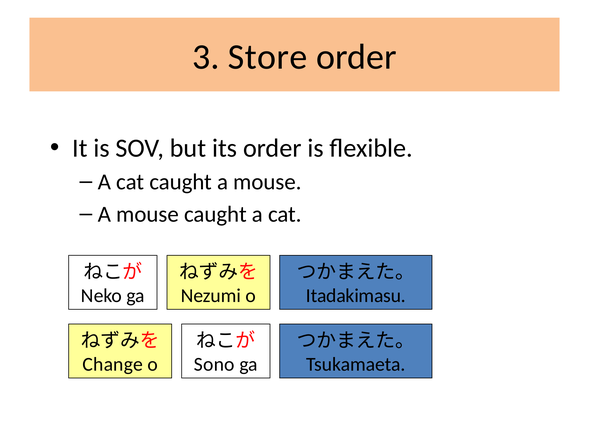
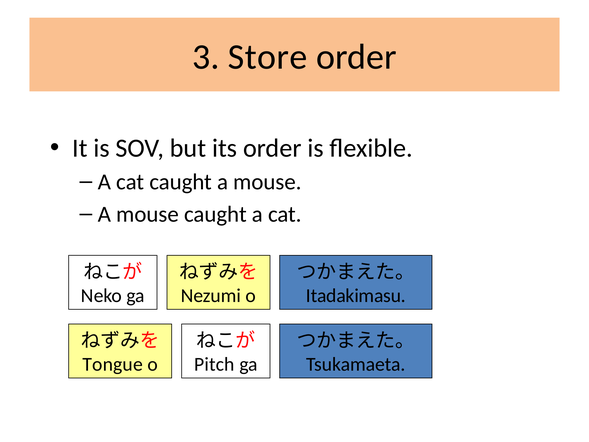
Change: Change -> Tongue
Sono: Sono -> Pitch
